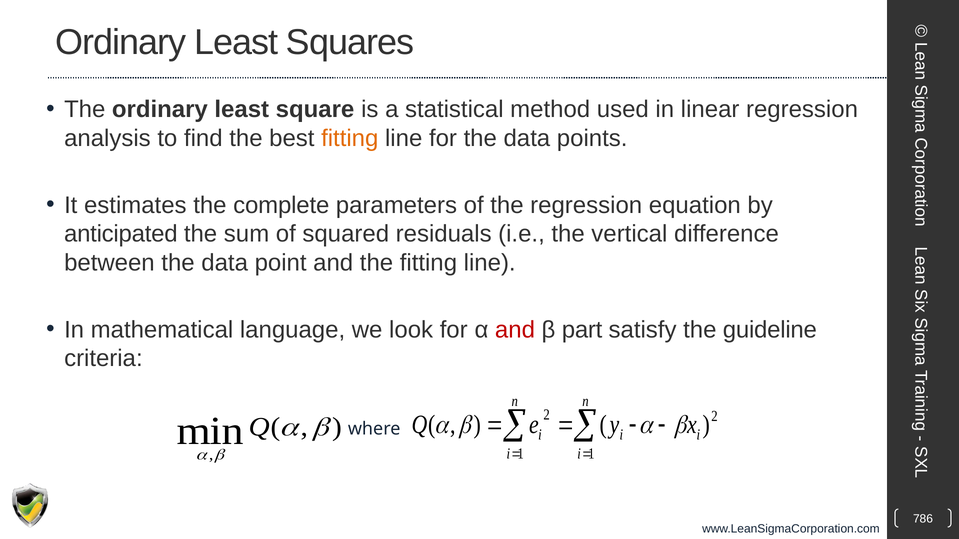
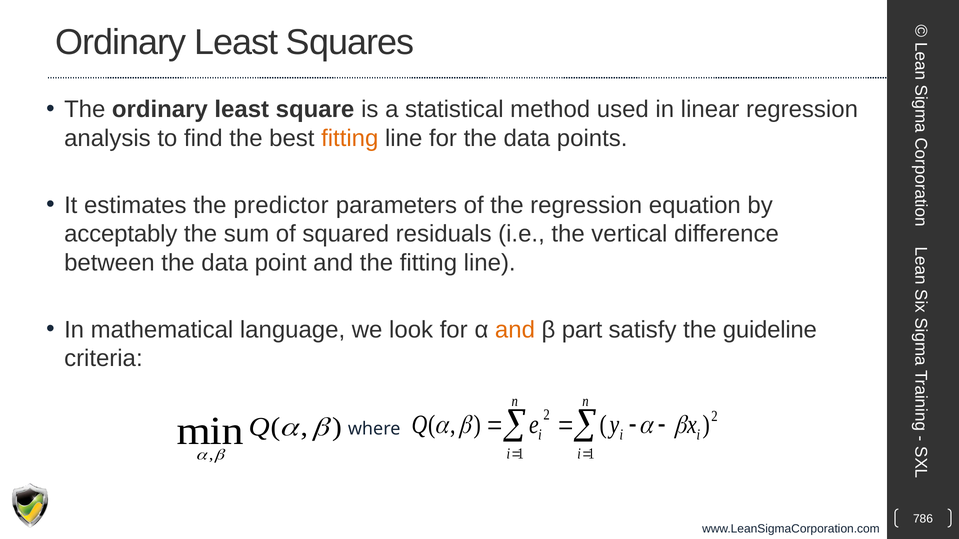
complete: complete -> predictor
anticipated: anticipated -> acceptably
and at (515, 330) colour: red -> orange
